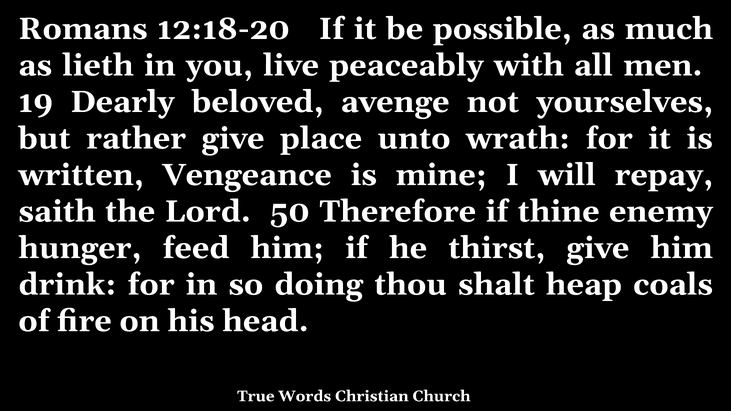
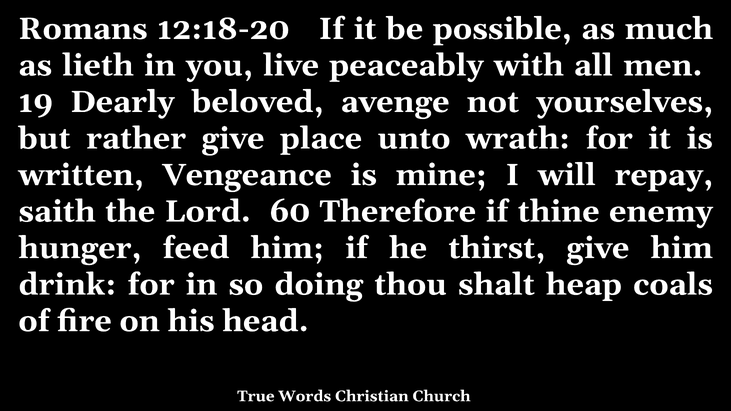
50: 50 -> 60
